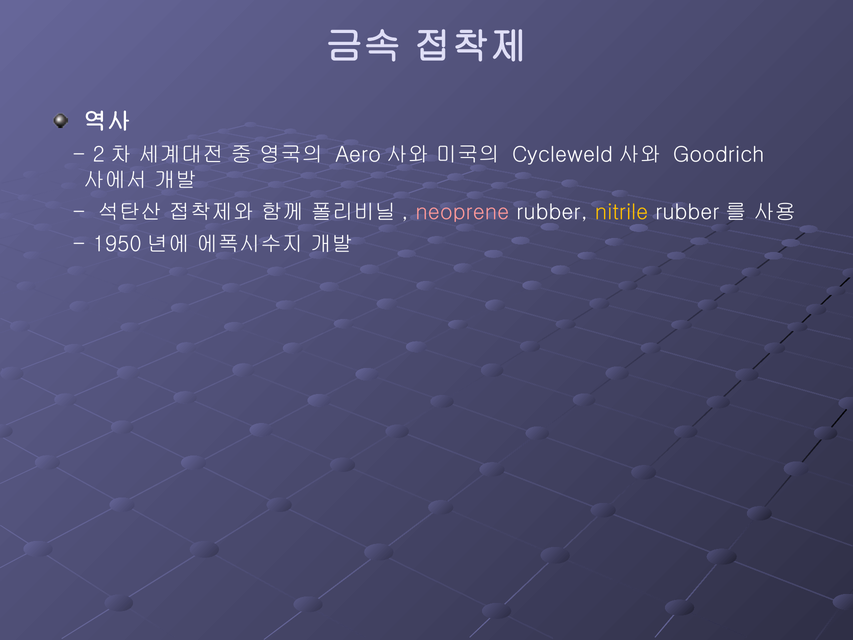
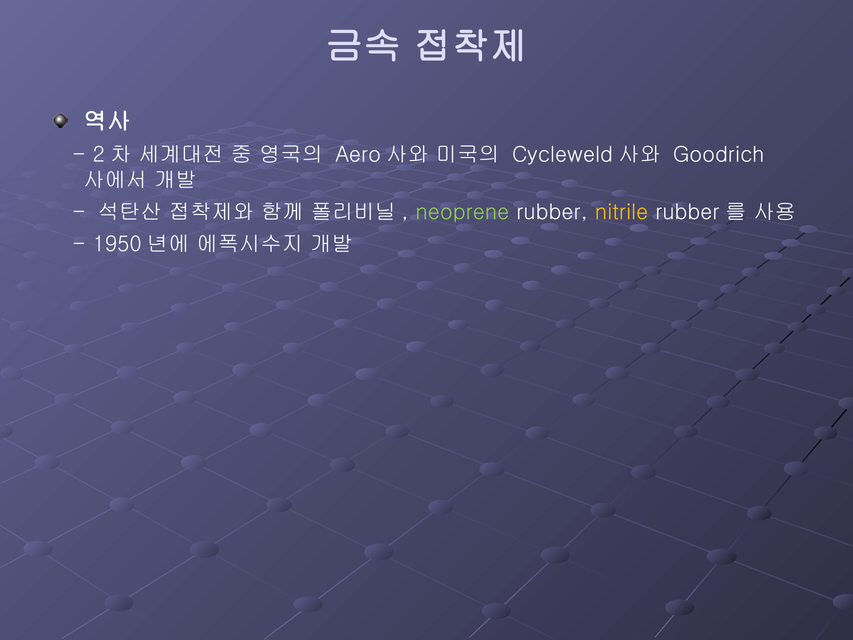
neoprene colour: pink -> light green
